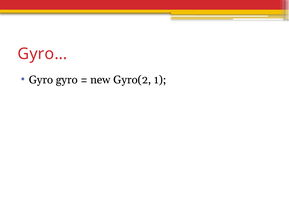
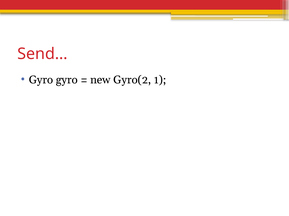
Gyro…: Gyro… -> Send…
